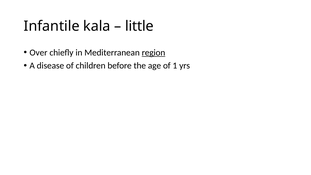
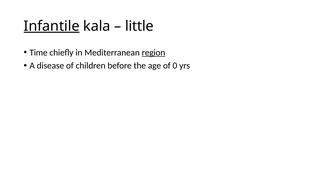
Infantile underline: none -> present
Over: Over -> Time
1: 1 -> 0
